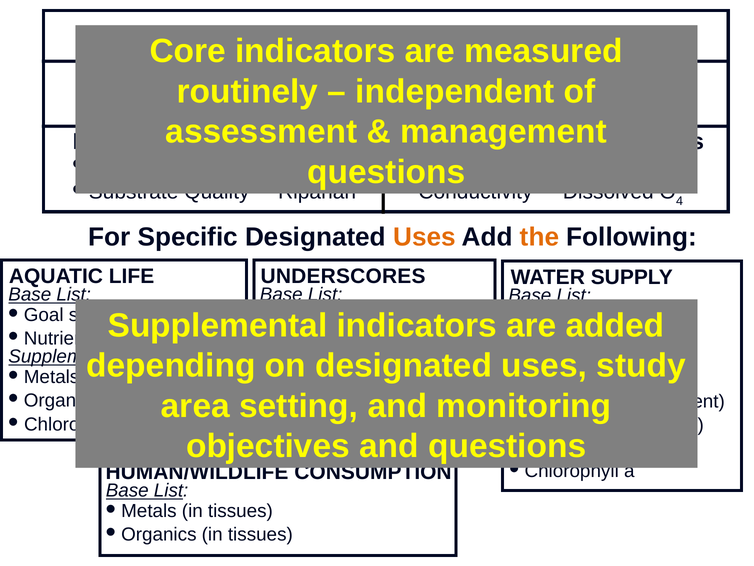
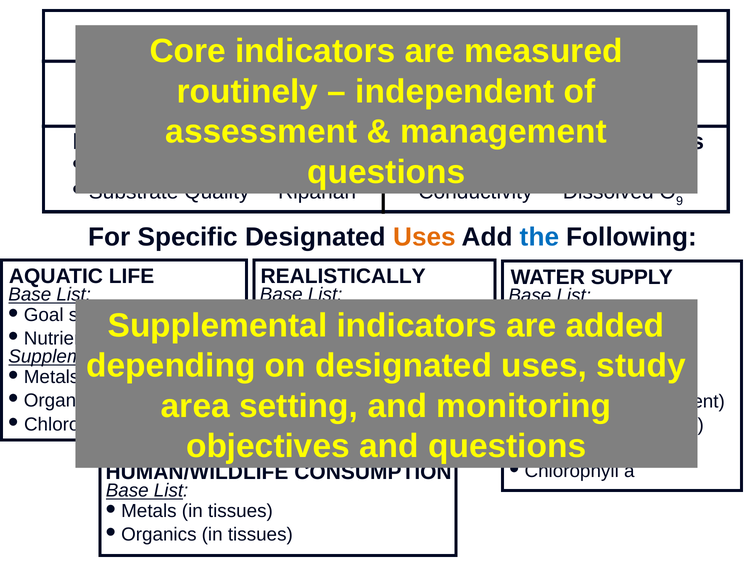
4: 4 -> 9
the colour: orange -> blue
UNDERSCORES: UNDERSCORES -> REALISTICALLY
